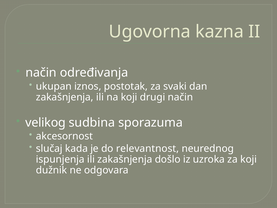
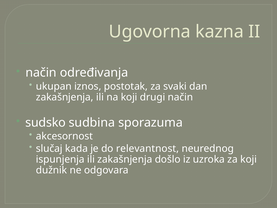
velikog: velikog -> sudsko
